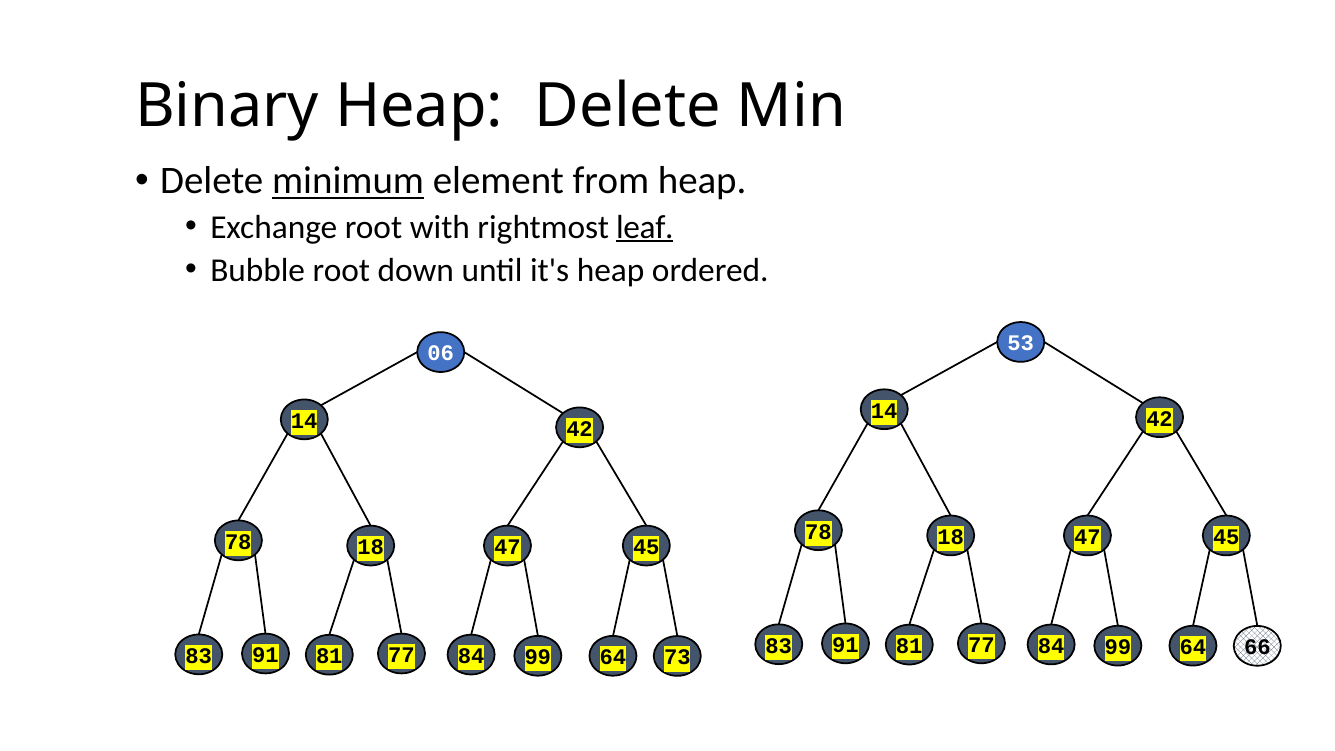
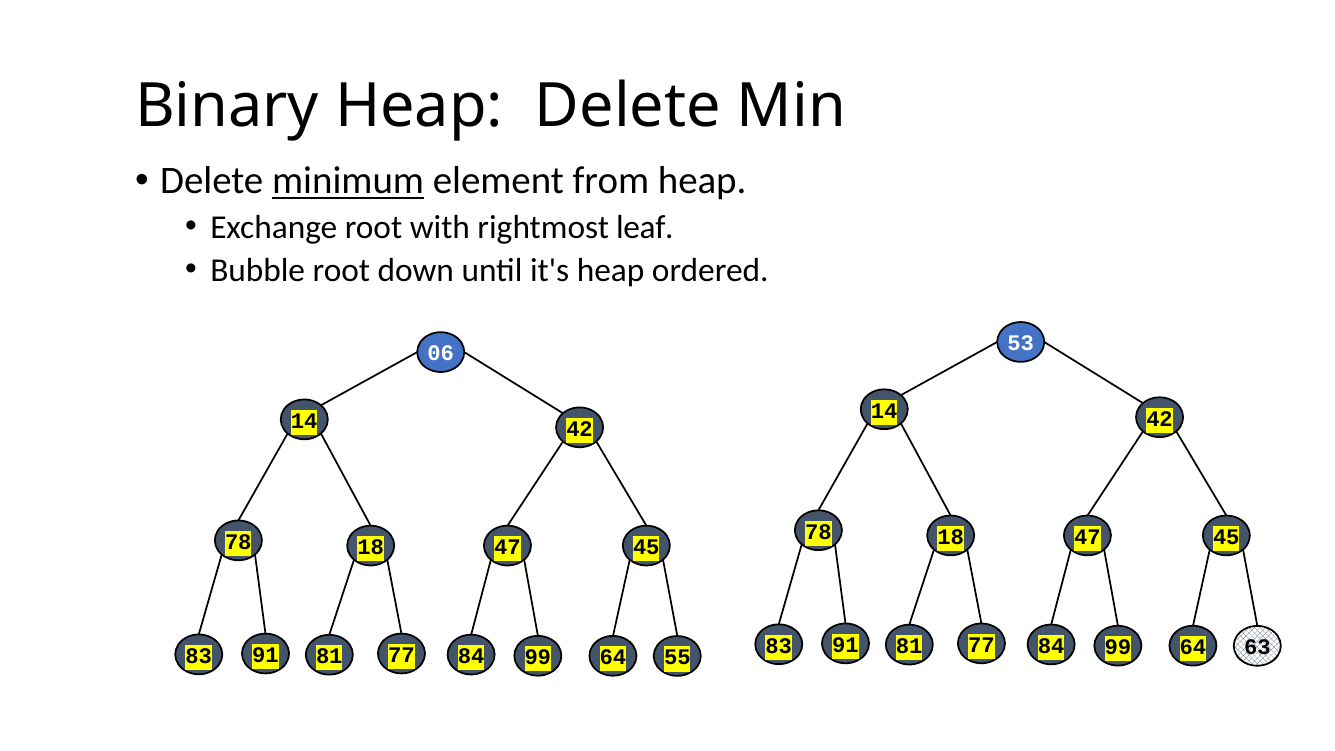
leaf underline: present -> none
66: 66 -> 63
73: 73 -> 55
